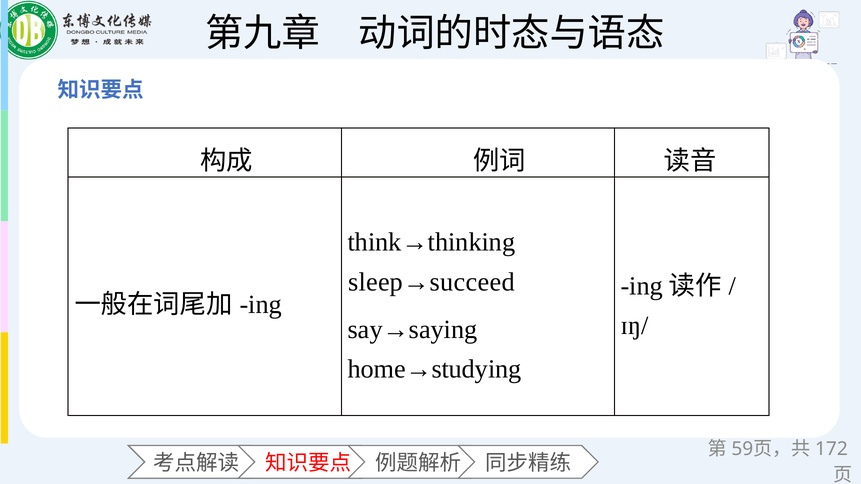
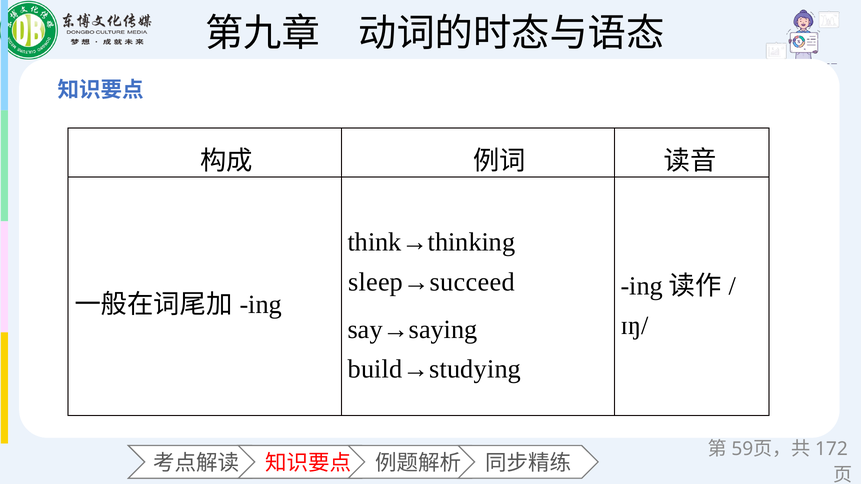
home→studying: home→studying -> build→studying
